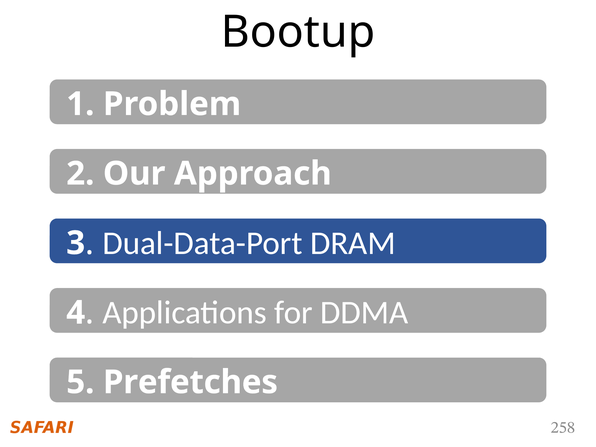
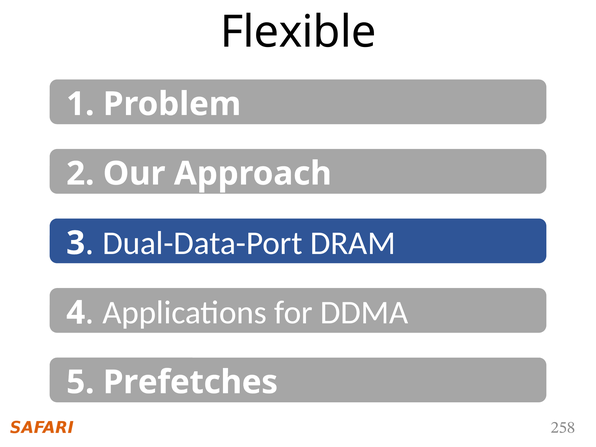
Bootup: Bootup -> Flexible
